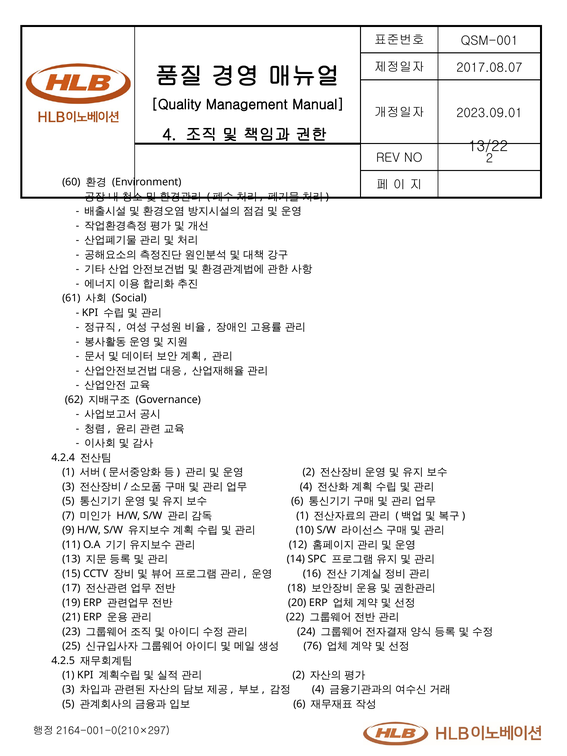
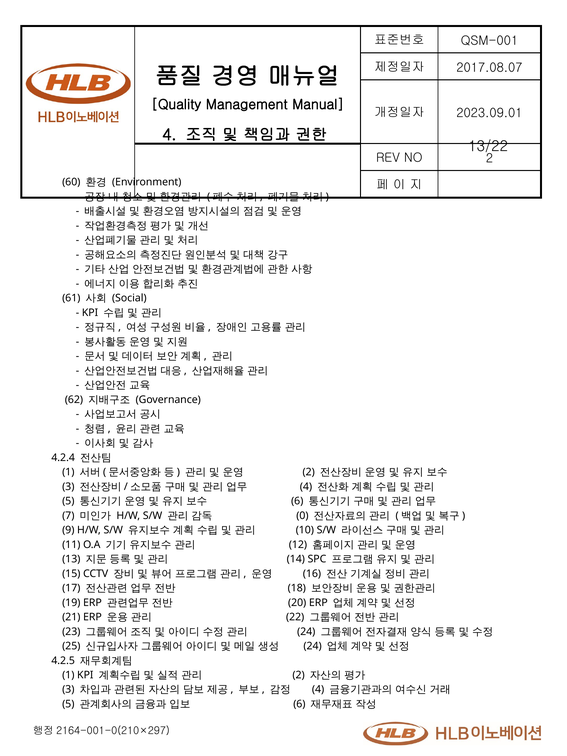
1 at (302, 516): 1 -> 0
76 at (313, 646): 76 -> 24
